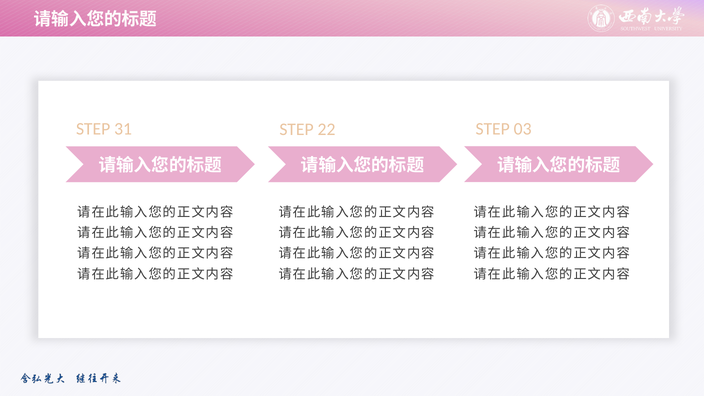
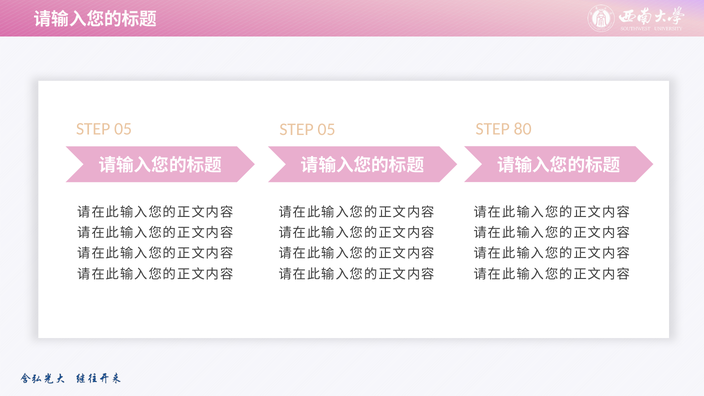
31 at (123, 129): 31 -> 05
22 at (327, 129): 22 -> 05
03: 03 -> 80
